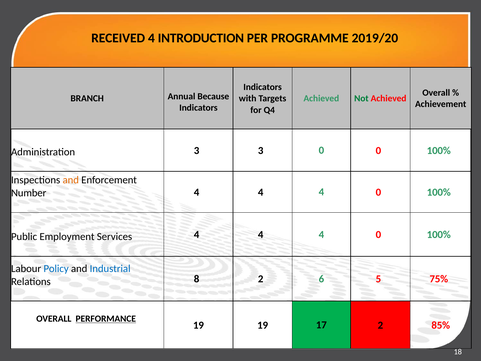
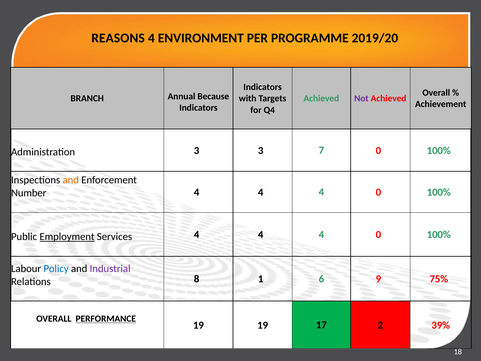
RECEIVED: RECEIVED -> REASONS
INTRODUCTION: INTRODUCTION -> ENVIRONMENT
Not colour: green -> purple
3 0: 0 -> 7
Employment underline: none -> present
Industrial colour: blue -> purple
8 2: 2 -> 1
5: 5 -> 9
85%: 85% -> 39%
